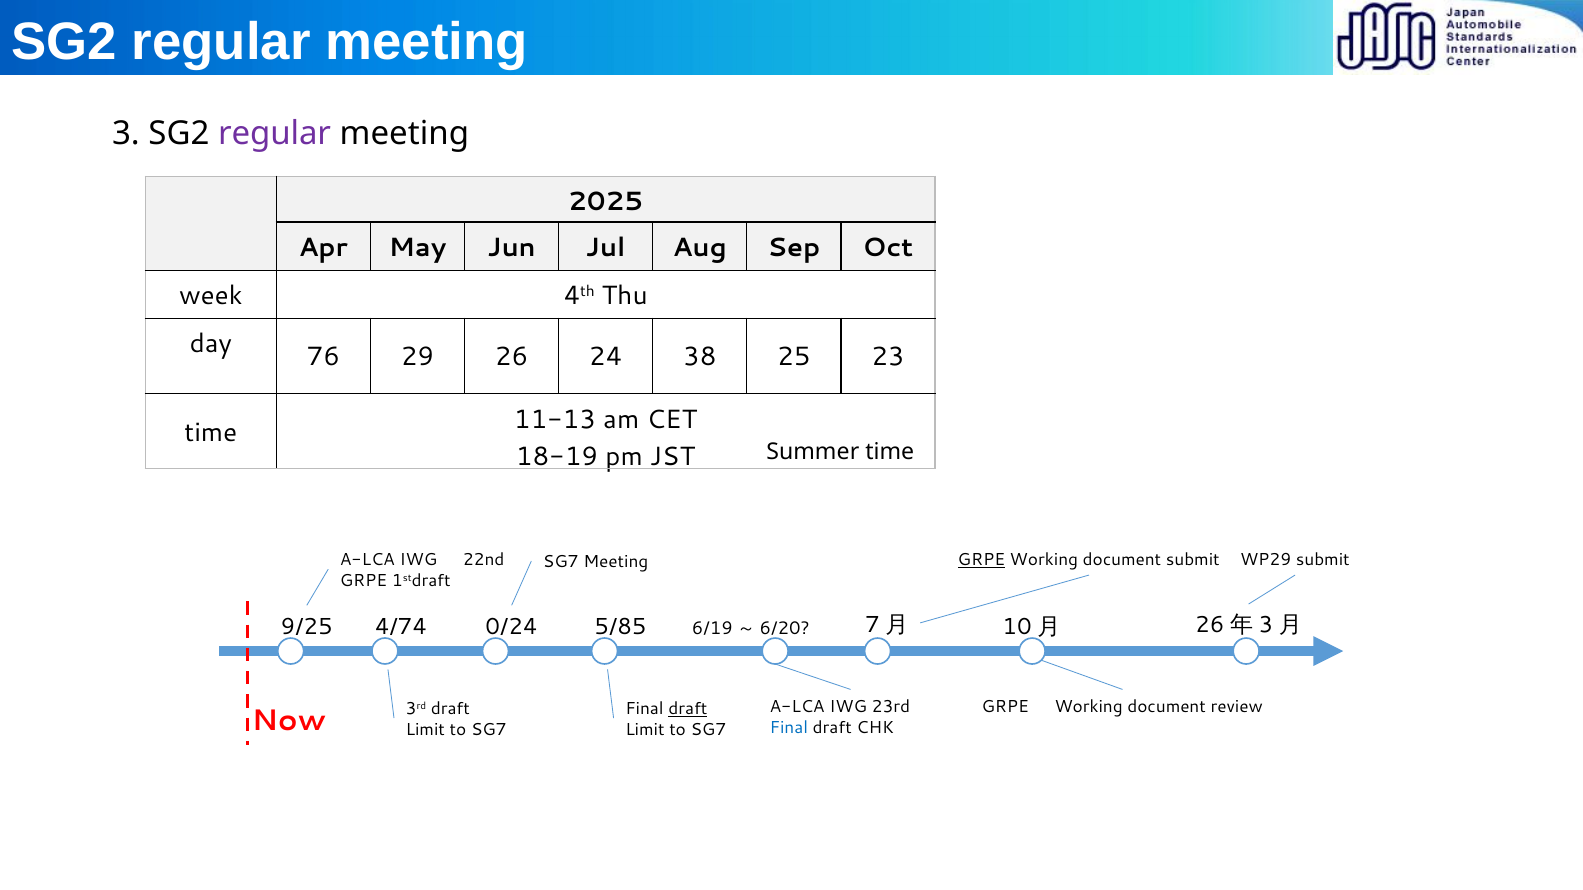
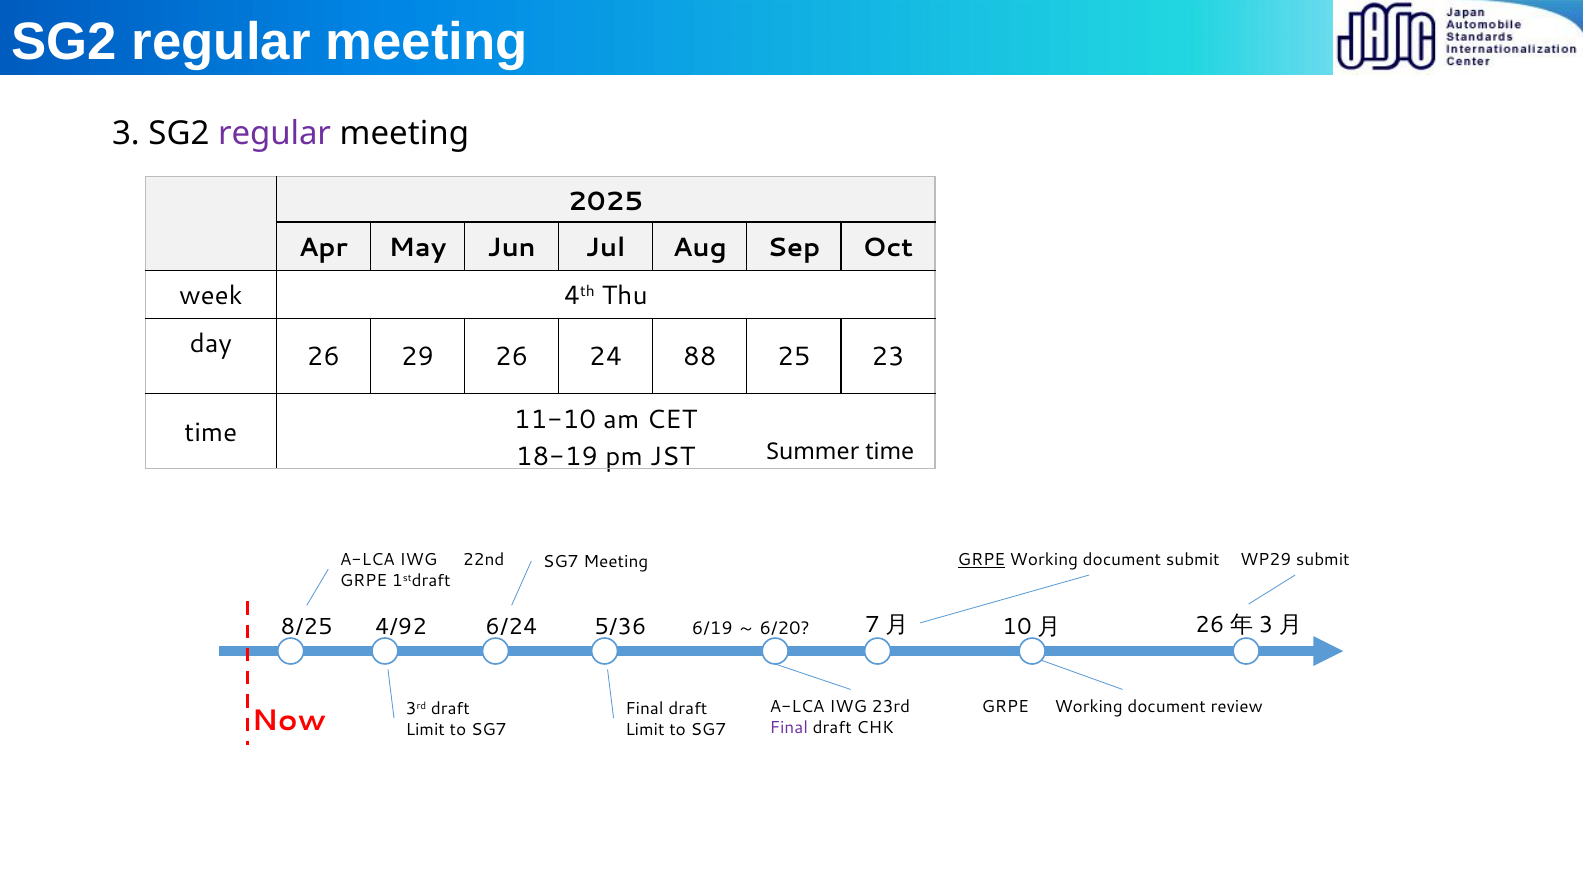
day 76: 76 -> 26
38: 38 -> 88
11-13: 11-13 -> 11-10
9/25: 9/25 -> 8/25
4/74: 4/74 -> 4/92
0/24: 0/24 -> 6/24
5/85: 5/85 -> 5/36
draft at (688, 709) underline: present -> none
Final at (789, 728) colour: blue -> purple
